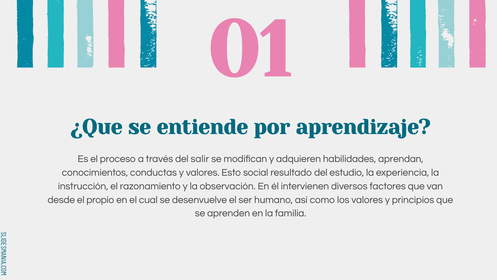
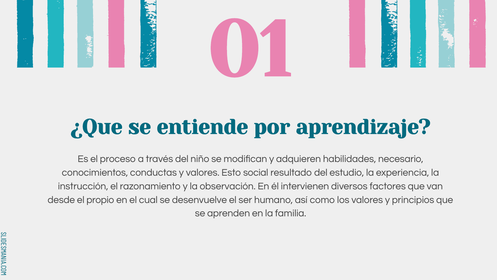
salir: salir -> niño
aprendan: aprendan -> necesario
